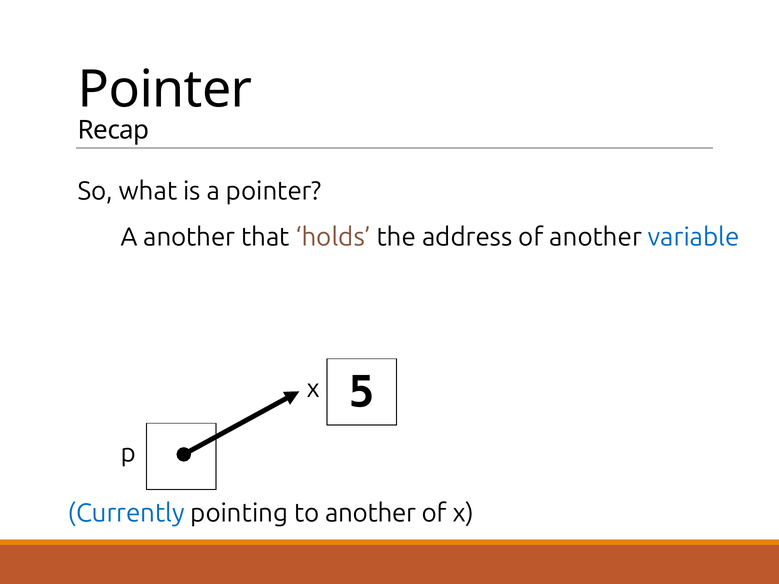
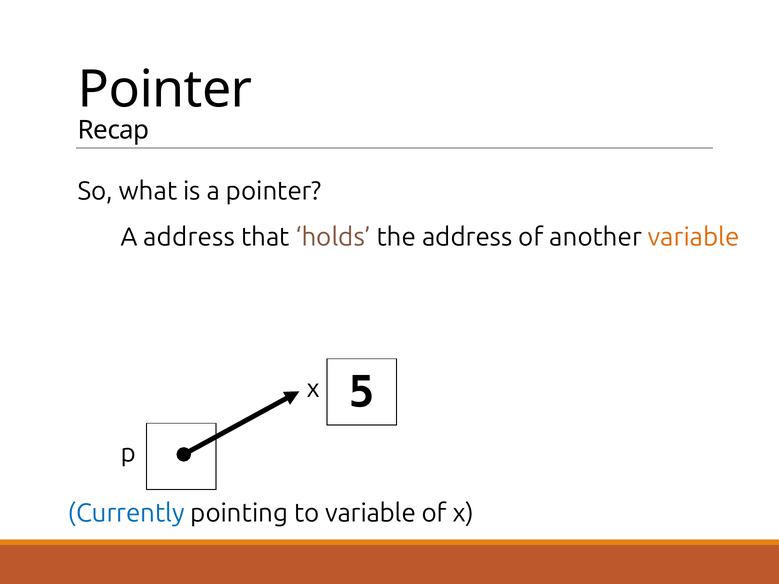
A another: another -> address
variable at (694, 237) colour: blue -> orange
to another: another -> variable
